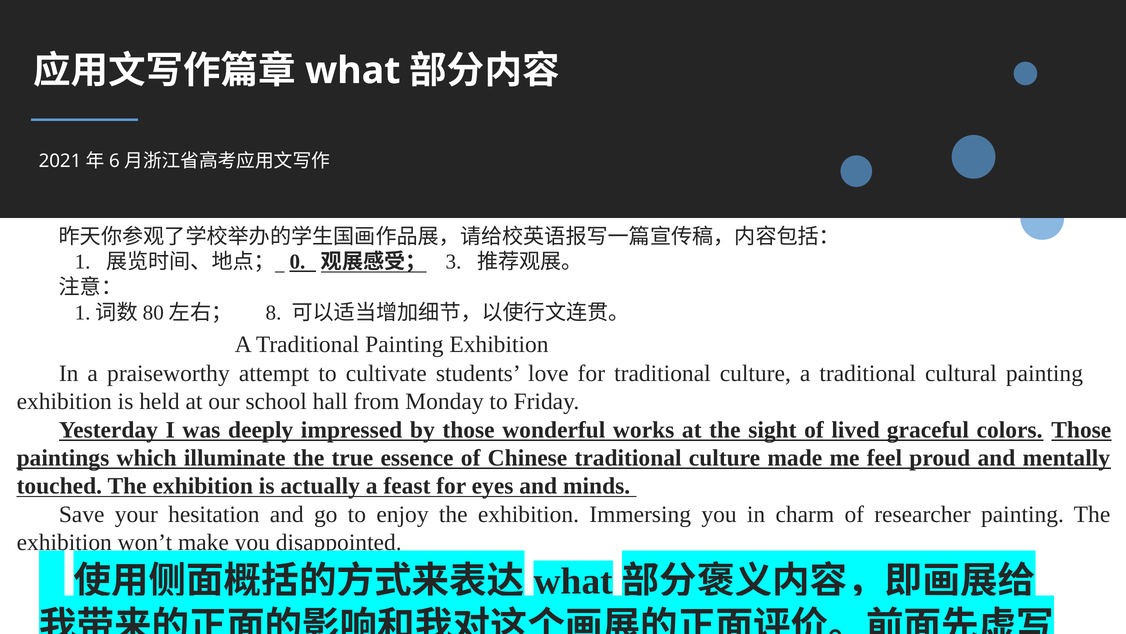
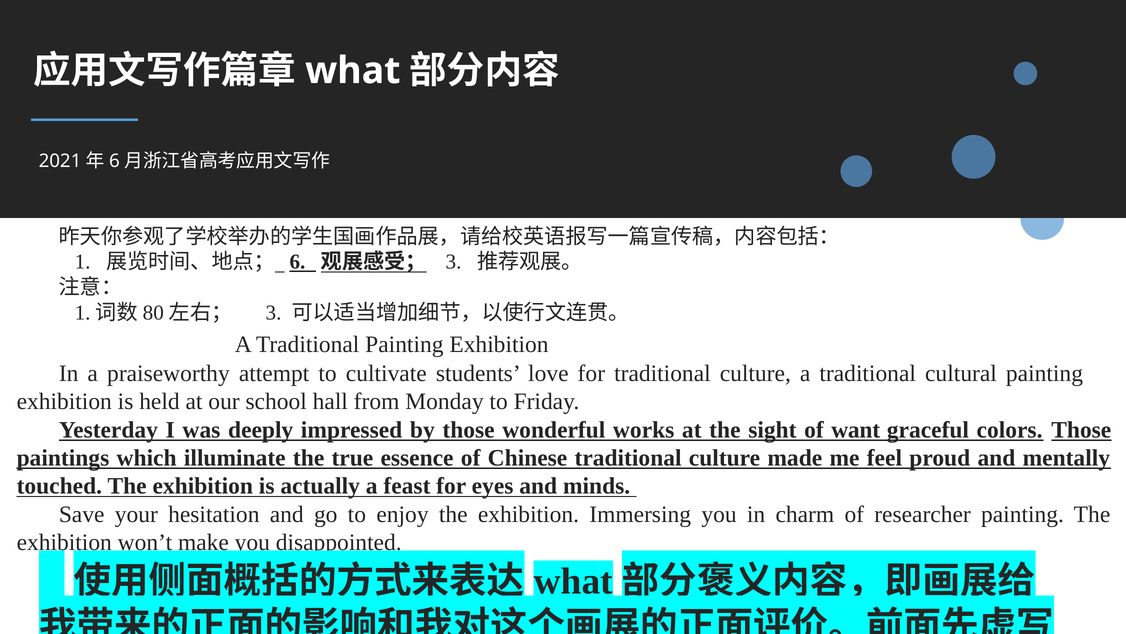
0: 0 -> 6
8 at (273, 312): 8 -> 3
lived: lived -> want
